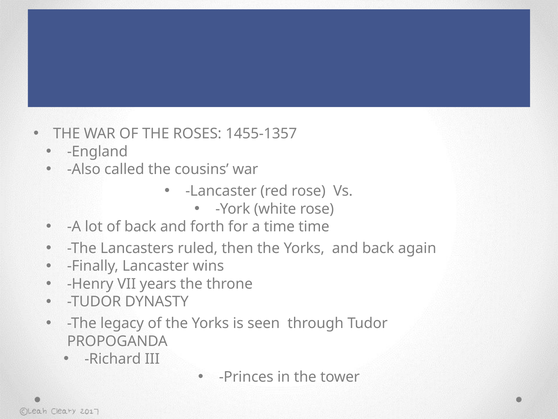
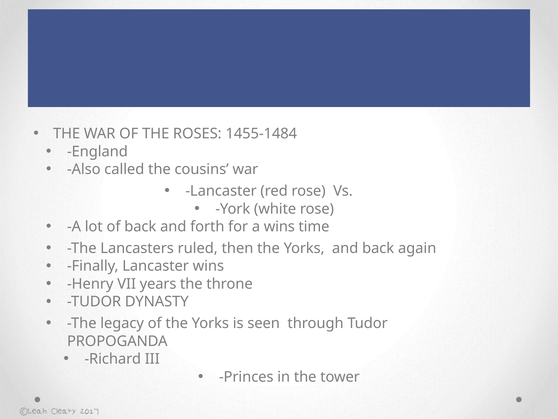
1455-1357: 1455-1357 -> 1455-1484
a time: time -> wins
